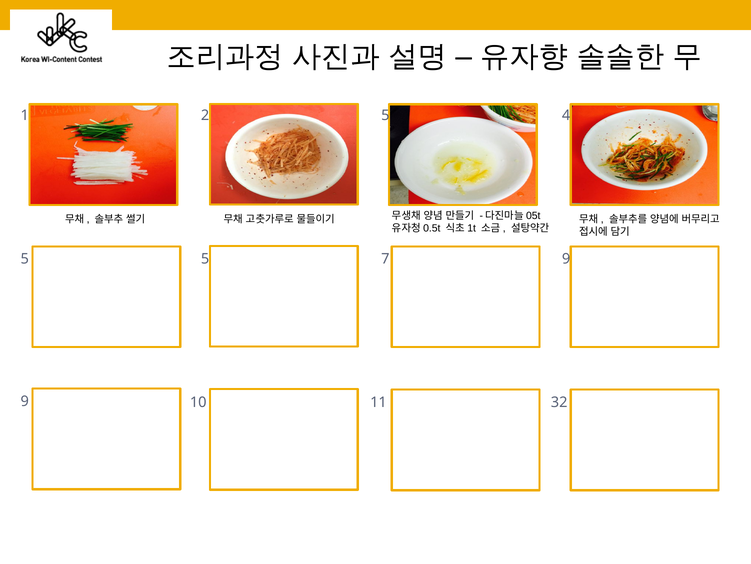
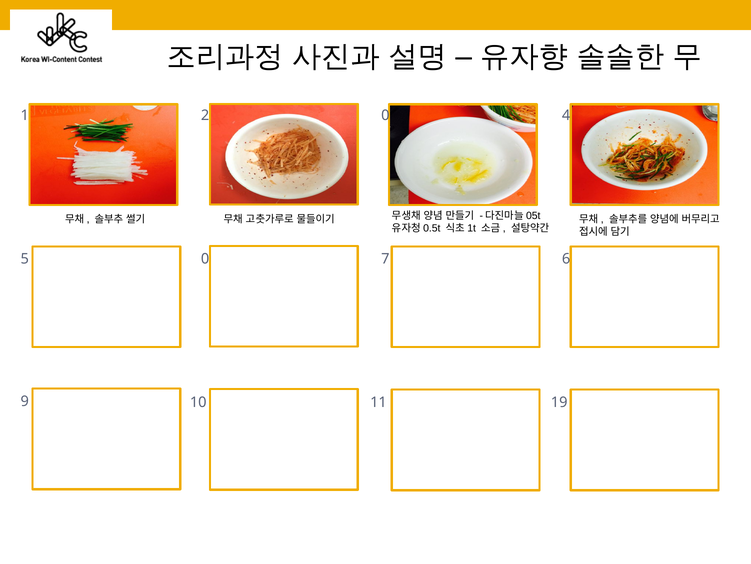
2 5: 5 -> 0
5 5: 5 -> 0
7 9: 9 -> 6
32: 32 -> 19
